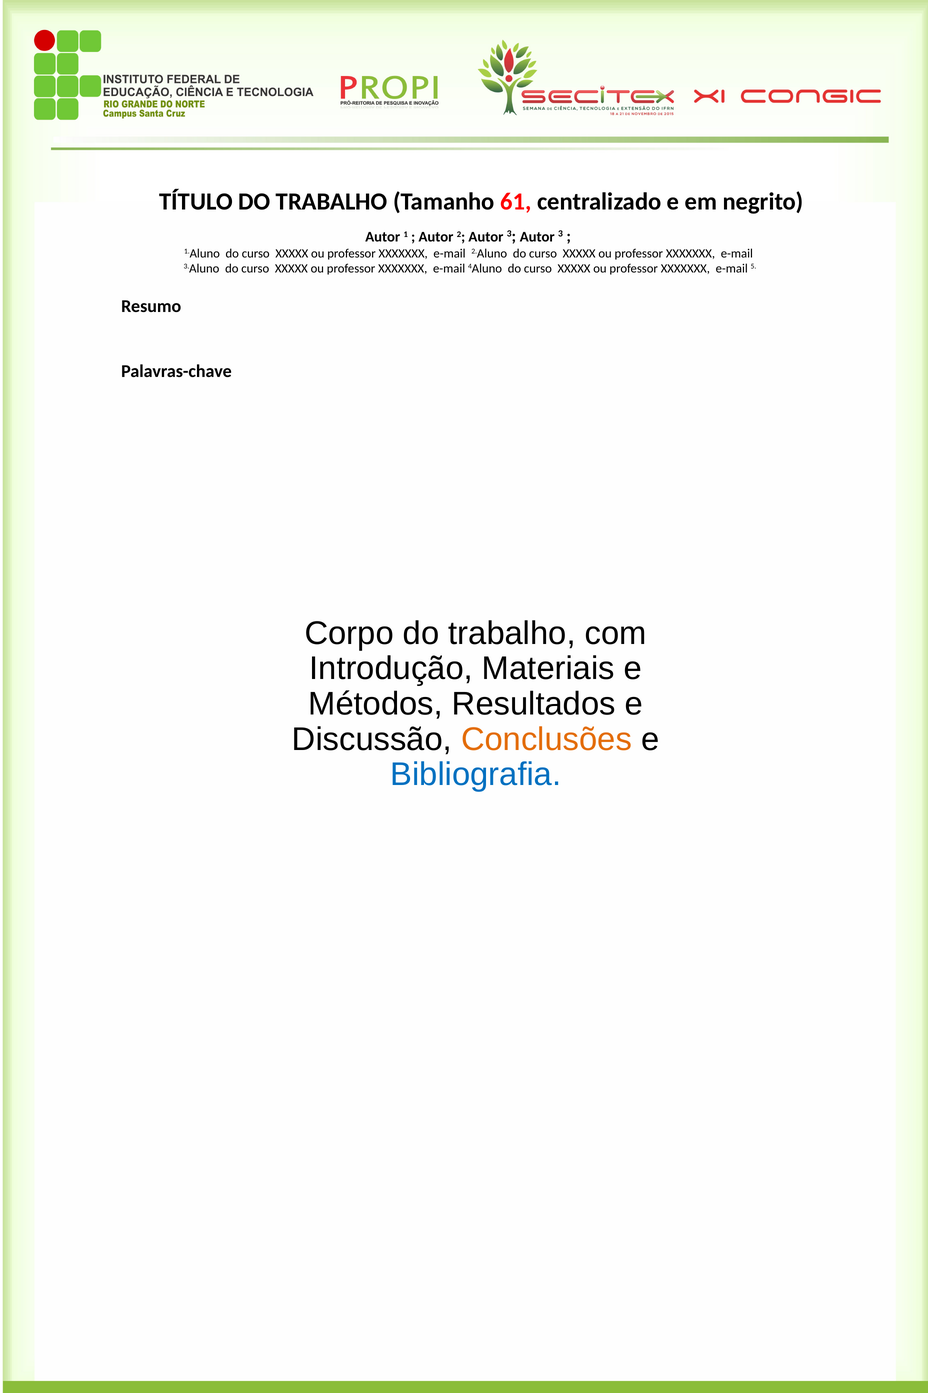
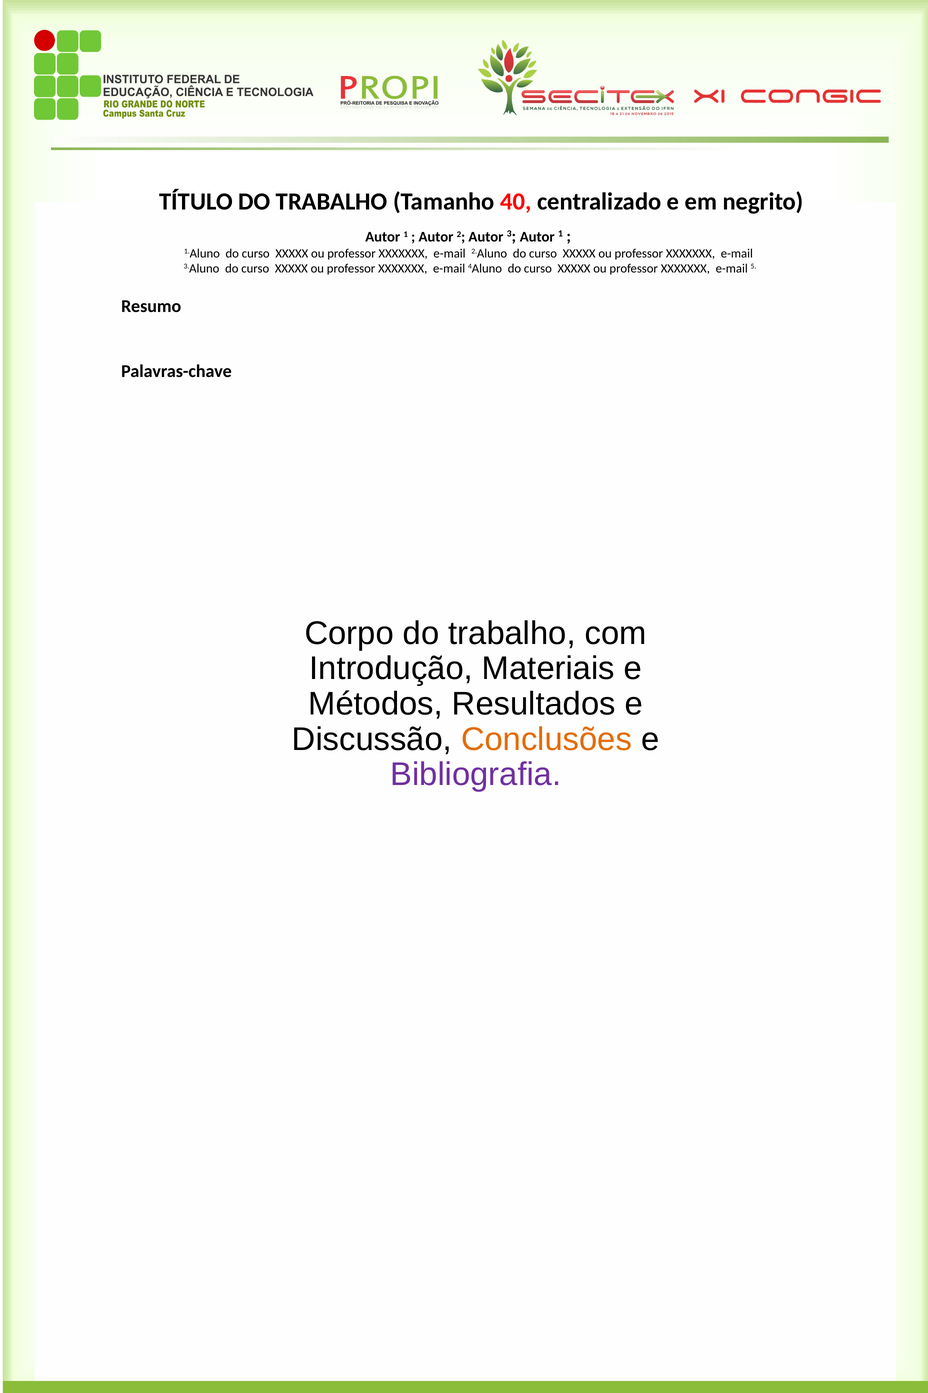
61: 61 -> 40
3 Autor 3: 3 -> 1
Bibliografia colour: blue -> purple
